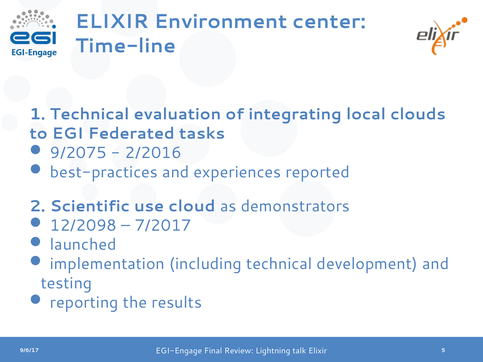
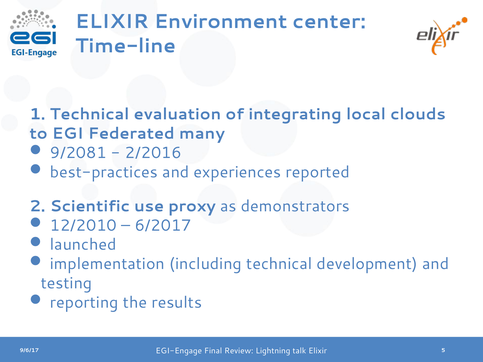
tasks: tasks -> many
9/2075: 9/2075 -> 9/2081
cloud: cloud -> proxy
12/2098: 12/2098 -> 12/2010
7/2017: 7/2017 -> 6/2017
